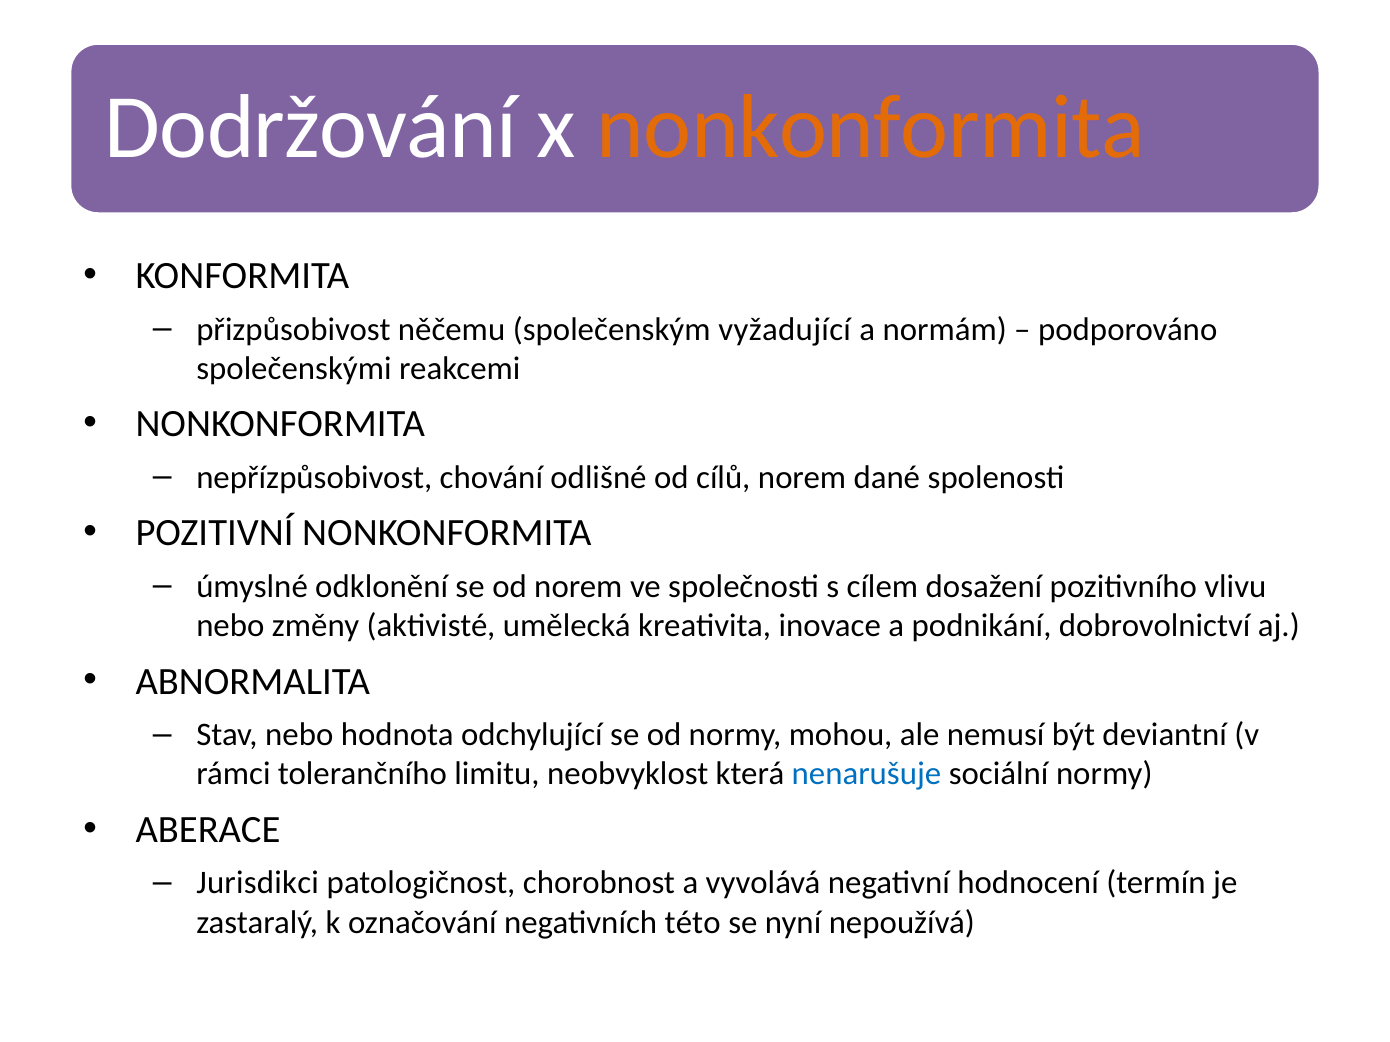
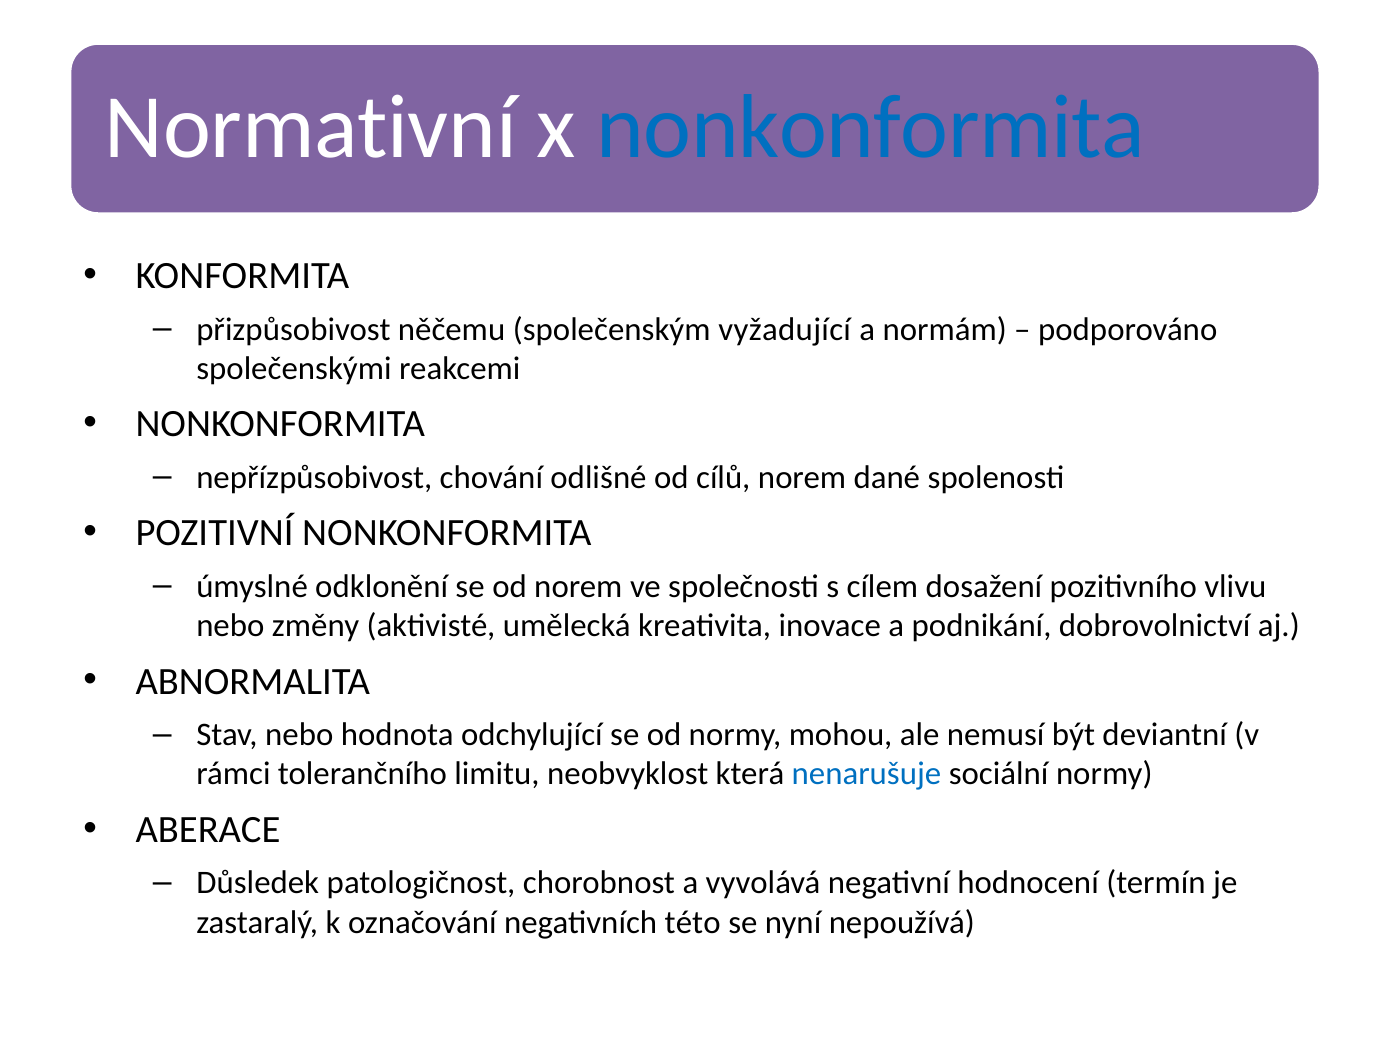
Dodržování: Dodržování -> Normativní
nonkonformita at (871, 128) colour: orange -> blue
Jurisdikci: Jurisdikci -> Důsledek
